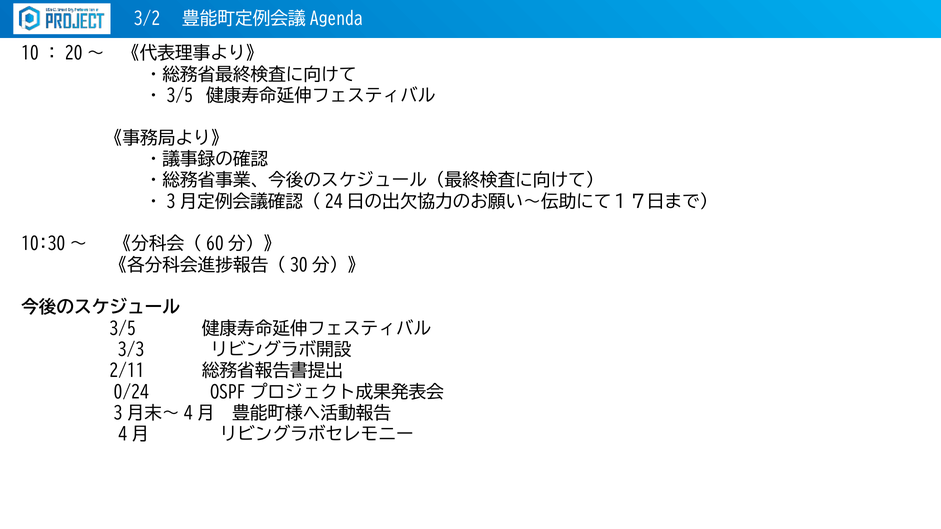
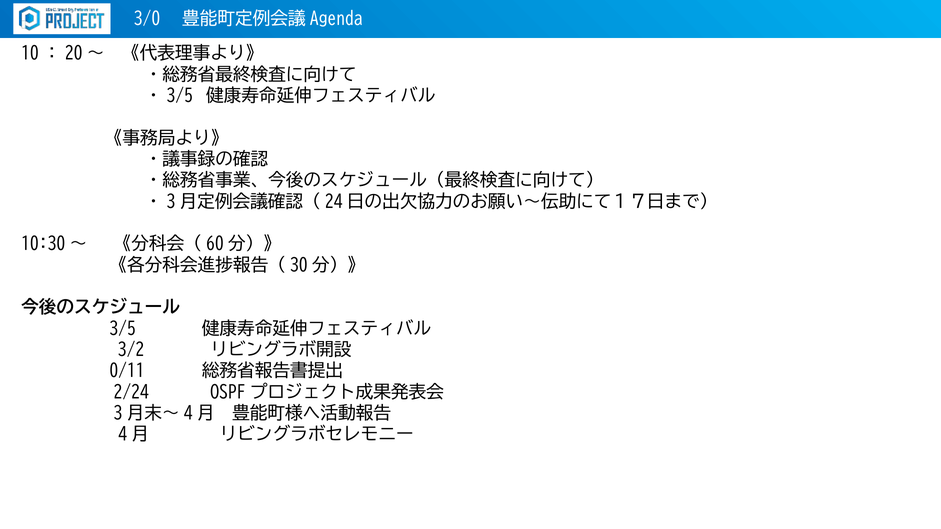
3/2: 3/2 -> 3/0
3/3: 3/3 -> 3/2
2/11: 2/11 -> 0/11
0/24: 0/24 -> 2/24
